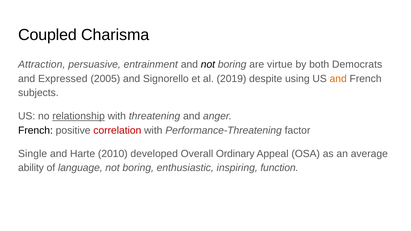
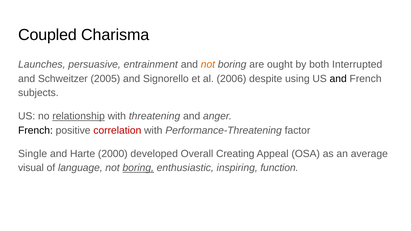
Attraction: Attraction -> Launches
not at (208, 65) colour: black -> orange
virtue: virtue -> ought
Democrats: Democrats -> Interrupted
Expressed: Expressed -> Schweitzer
2019: 2019 -> 2006
and at (338, 79) colour: orange -> black
2010: 2010 -> 2000
Ordinary: Ordinary -> Creating
ability: ability -> visual
boring at (138, 168) underline: none -> present
